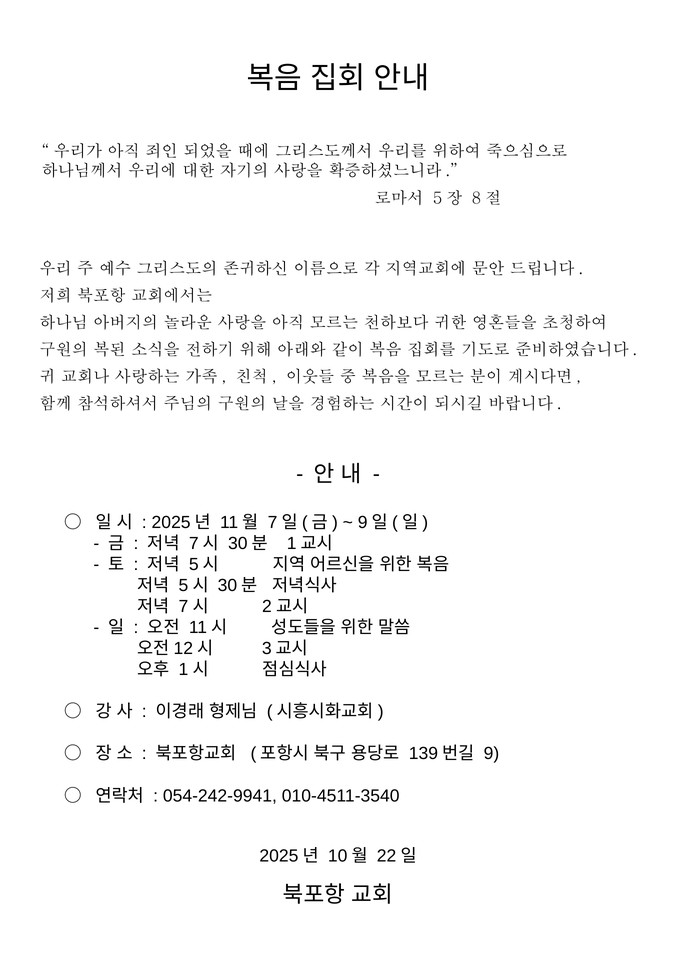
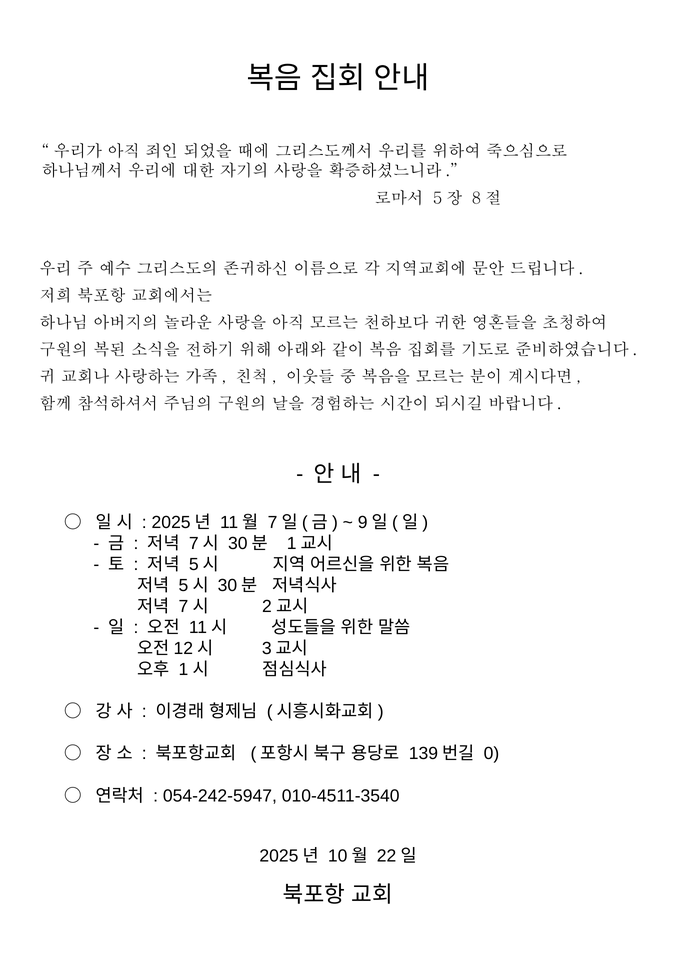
9: 9 -> 0
054-242-9941: 054-242-9941 -> 054-242-5947
